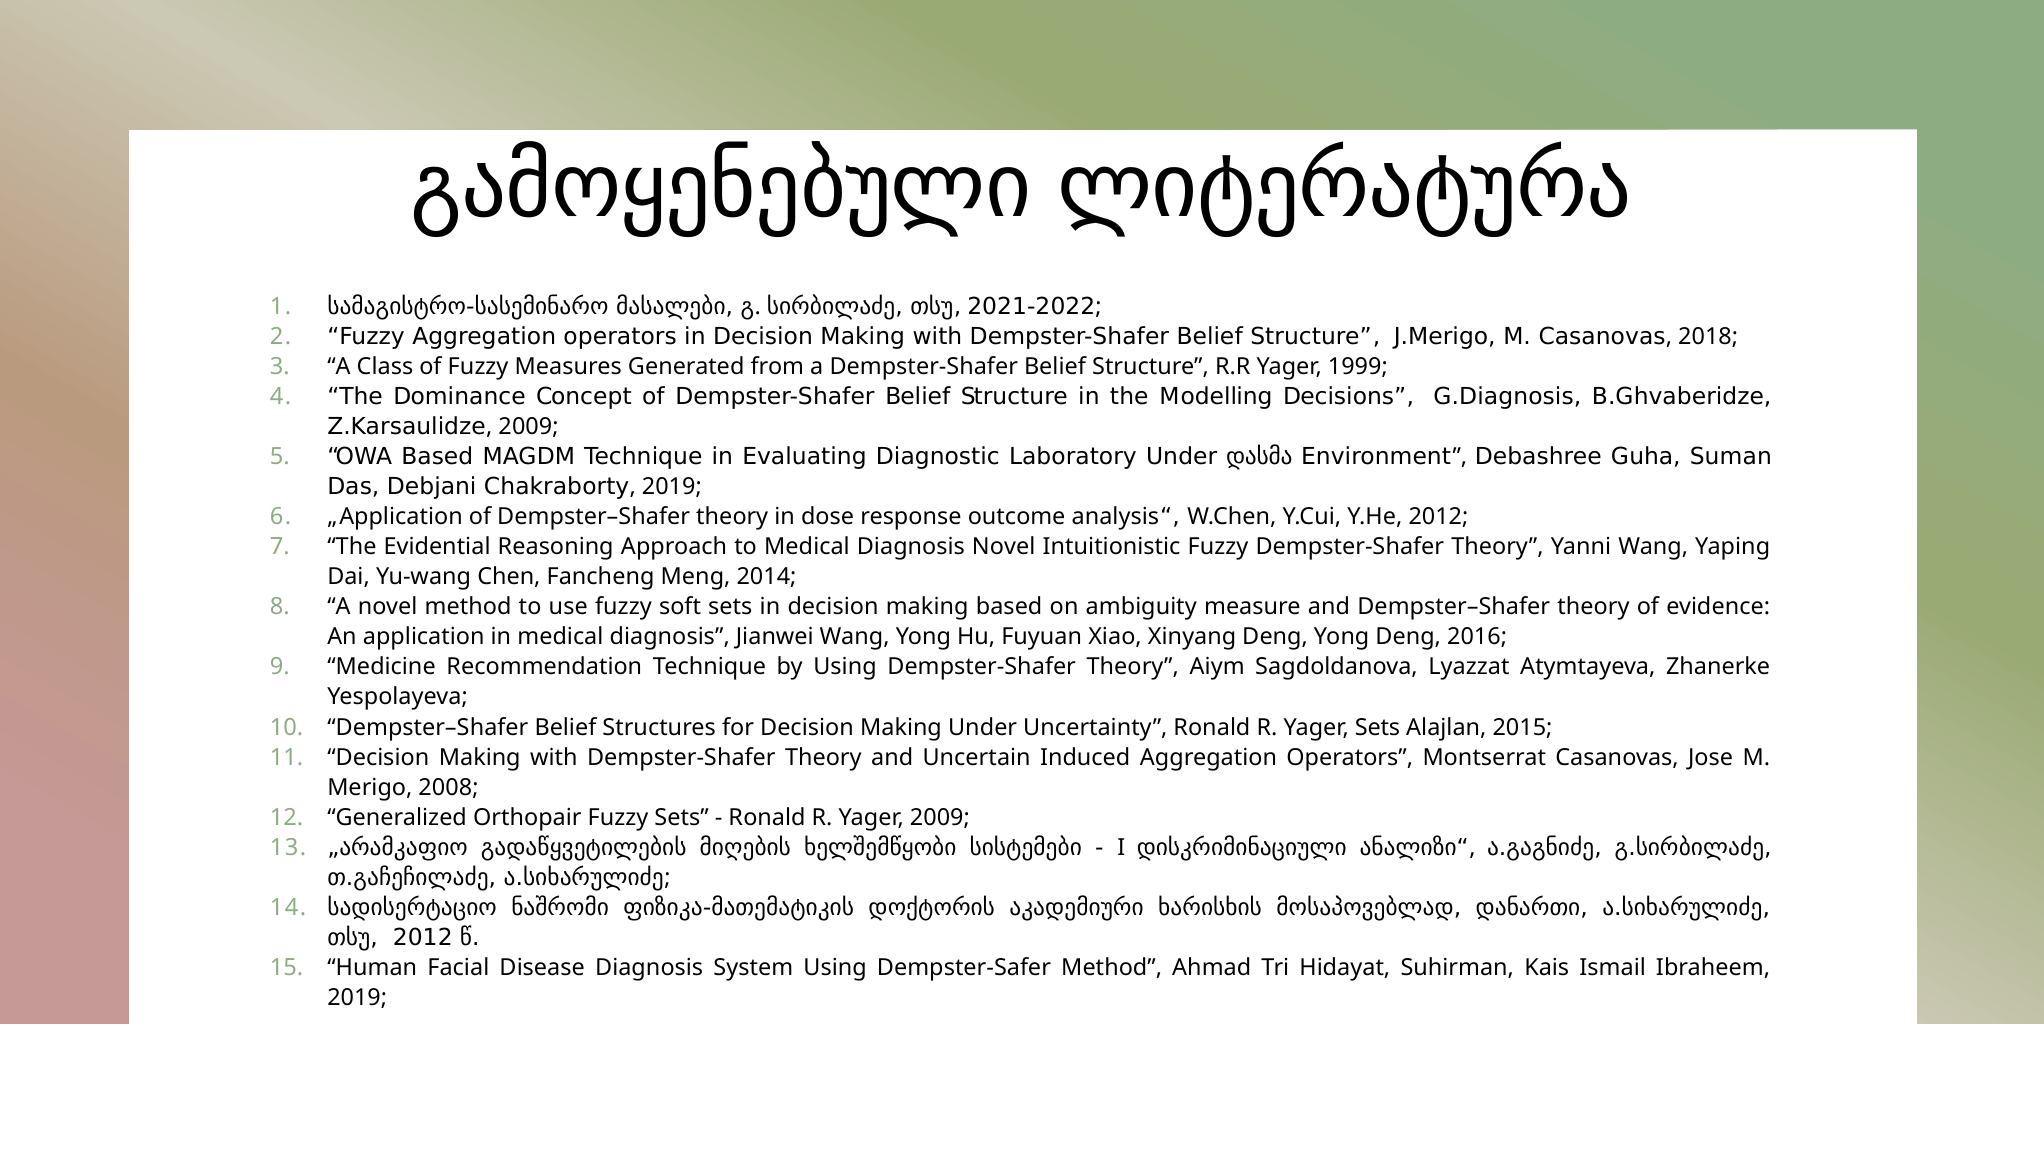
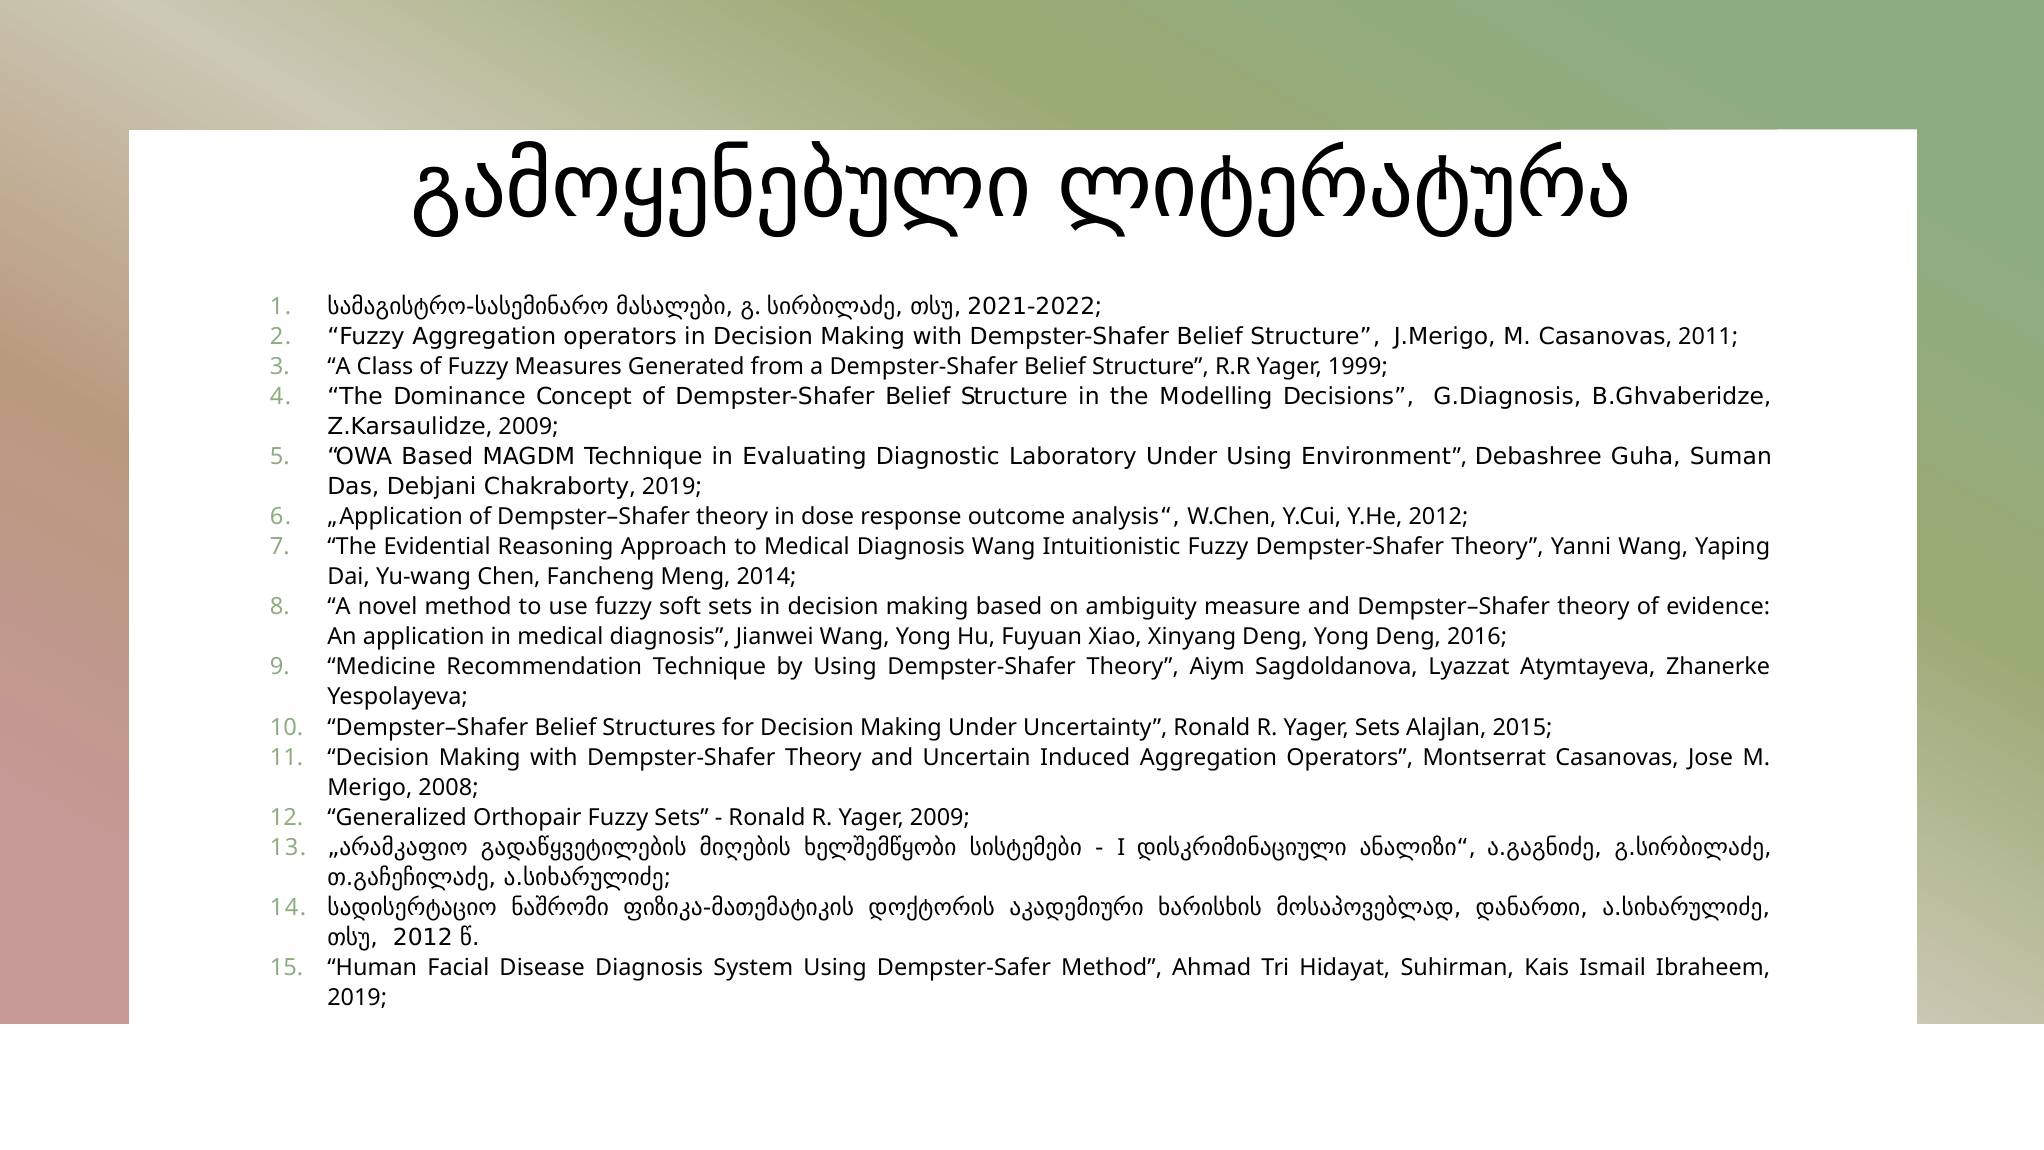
2018: 2018 -> 2011
Under დასმა: დასმა -> Using
Diagnosis Novel: Novel -> Wang
